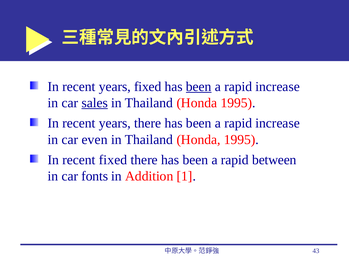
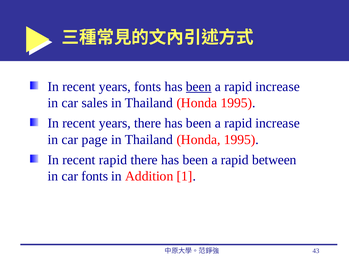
years fixed: fixed -> fonts
sales underline: present -> none
even: even -> page
recent fixed: fixed -> rapid
